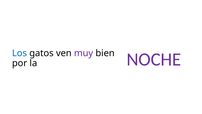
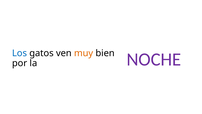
muy colour: purple -> orange
